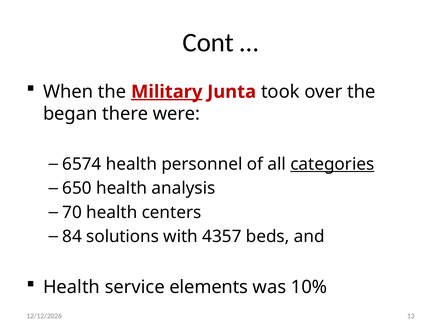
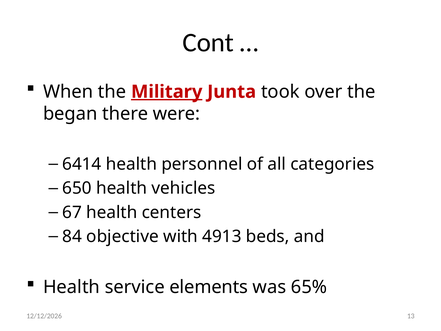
6574: 6574 -> 6414
categories underline: present -> none
analysis: analysis -> vehicles
70: 70 -> 67
solutions: solutions -> objective
4357: 4357 -> 4913
10%: 10% -> 65%
